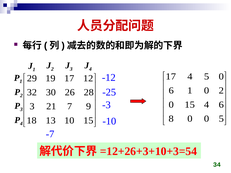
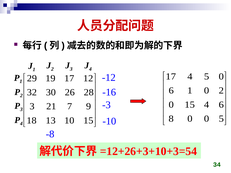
-25: -25 -> -16
-7: -7 -> -8
